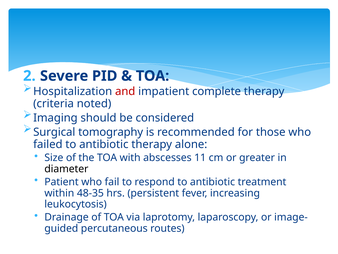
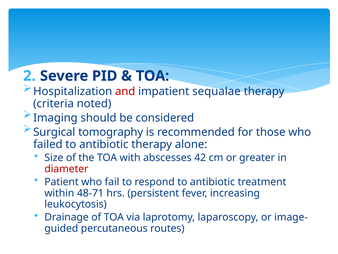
complete: complete -> sequalae
11: 11 -> 42
diameter colour: black -> red
48-35: 48-35 -> 48-71
